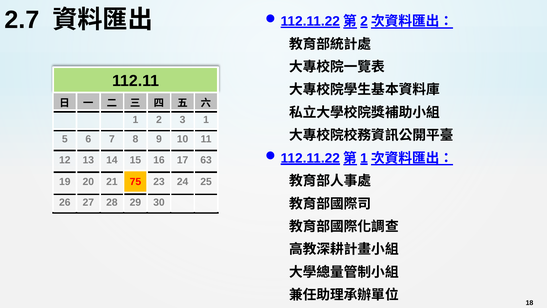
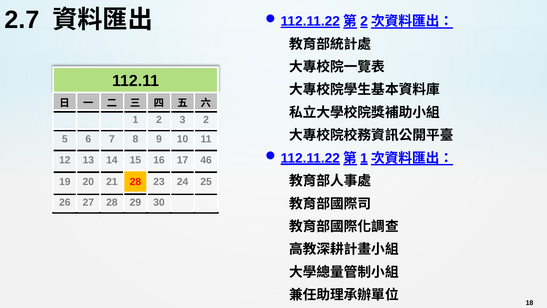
3 1: 1 -> 2
63: 63 -> 46
21 75: 75 -> 28
